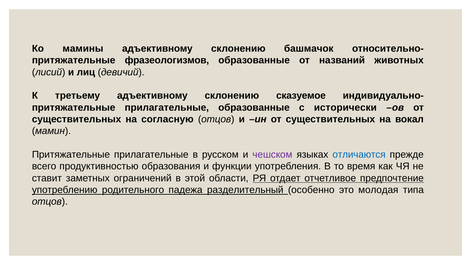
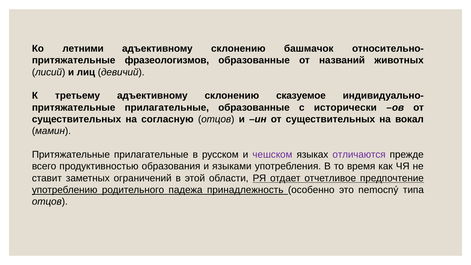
мамины: мамины -> летними
отличаются colour: blue -> purple
функции: функции -> языками
разделительный: разделительный -> принадлежность
молодая: молодая -> nemocný
